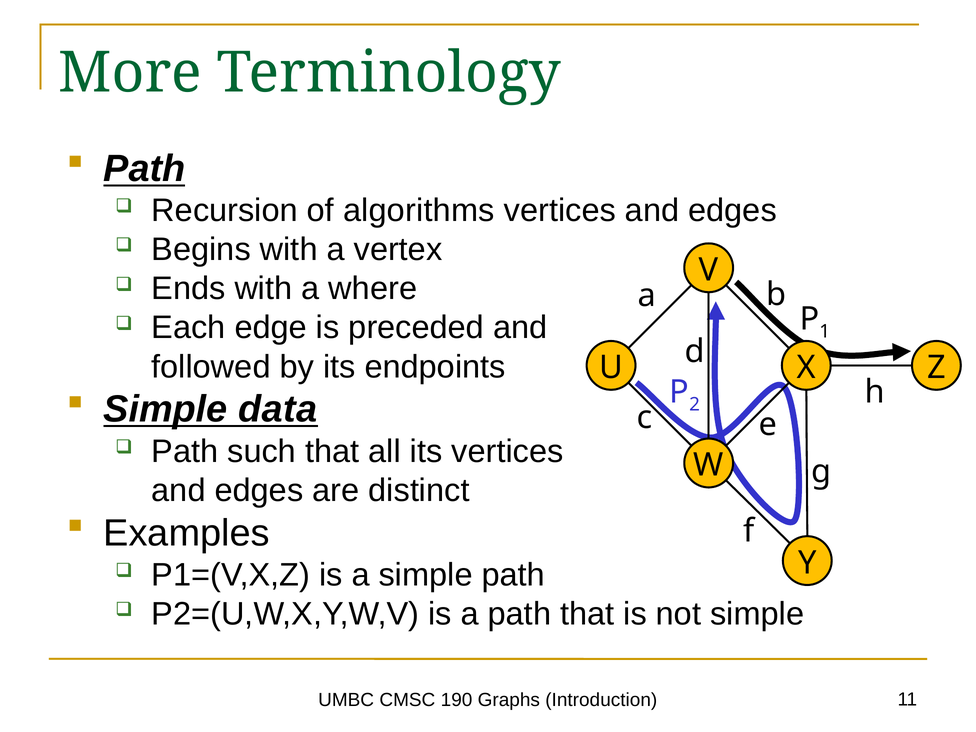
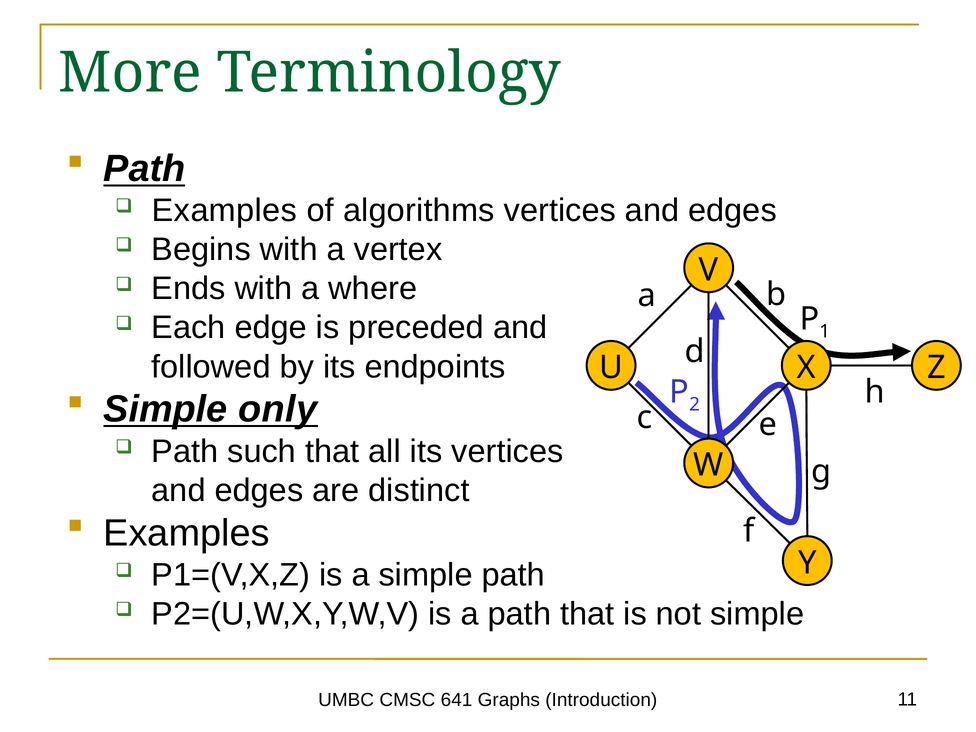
Recursion at (225, 211): Recursion -> Examples
data: data -> only
190: 190 -> 641
